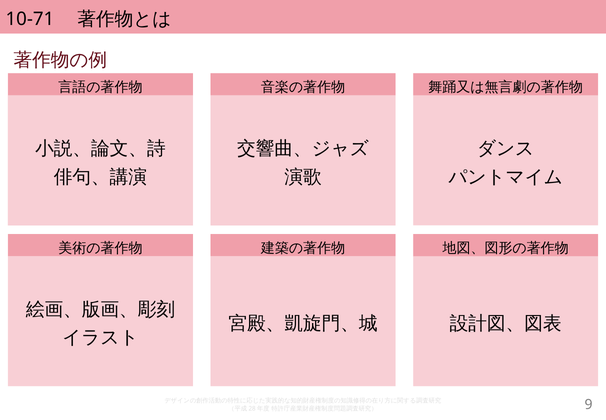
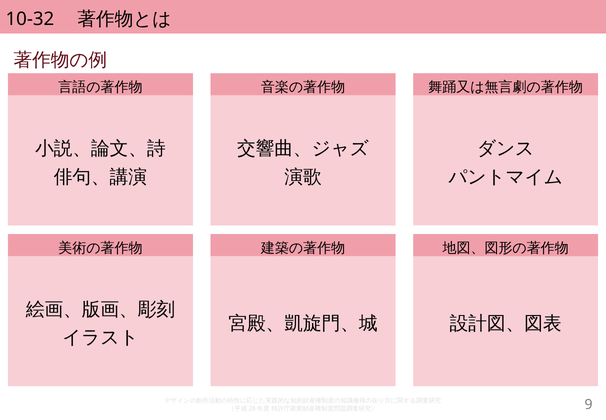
10-71: 10-71 -> 10-32
